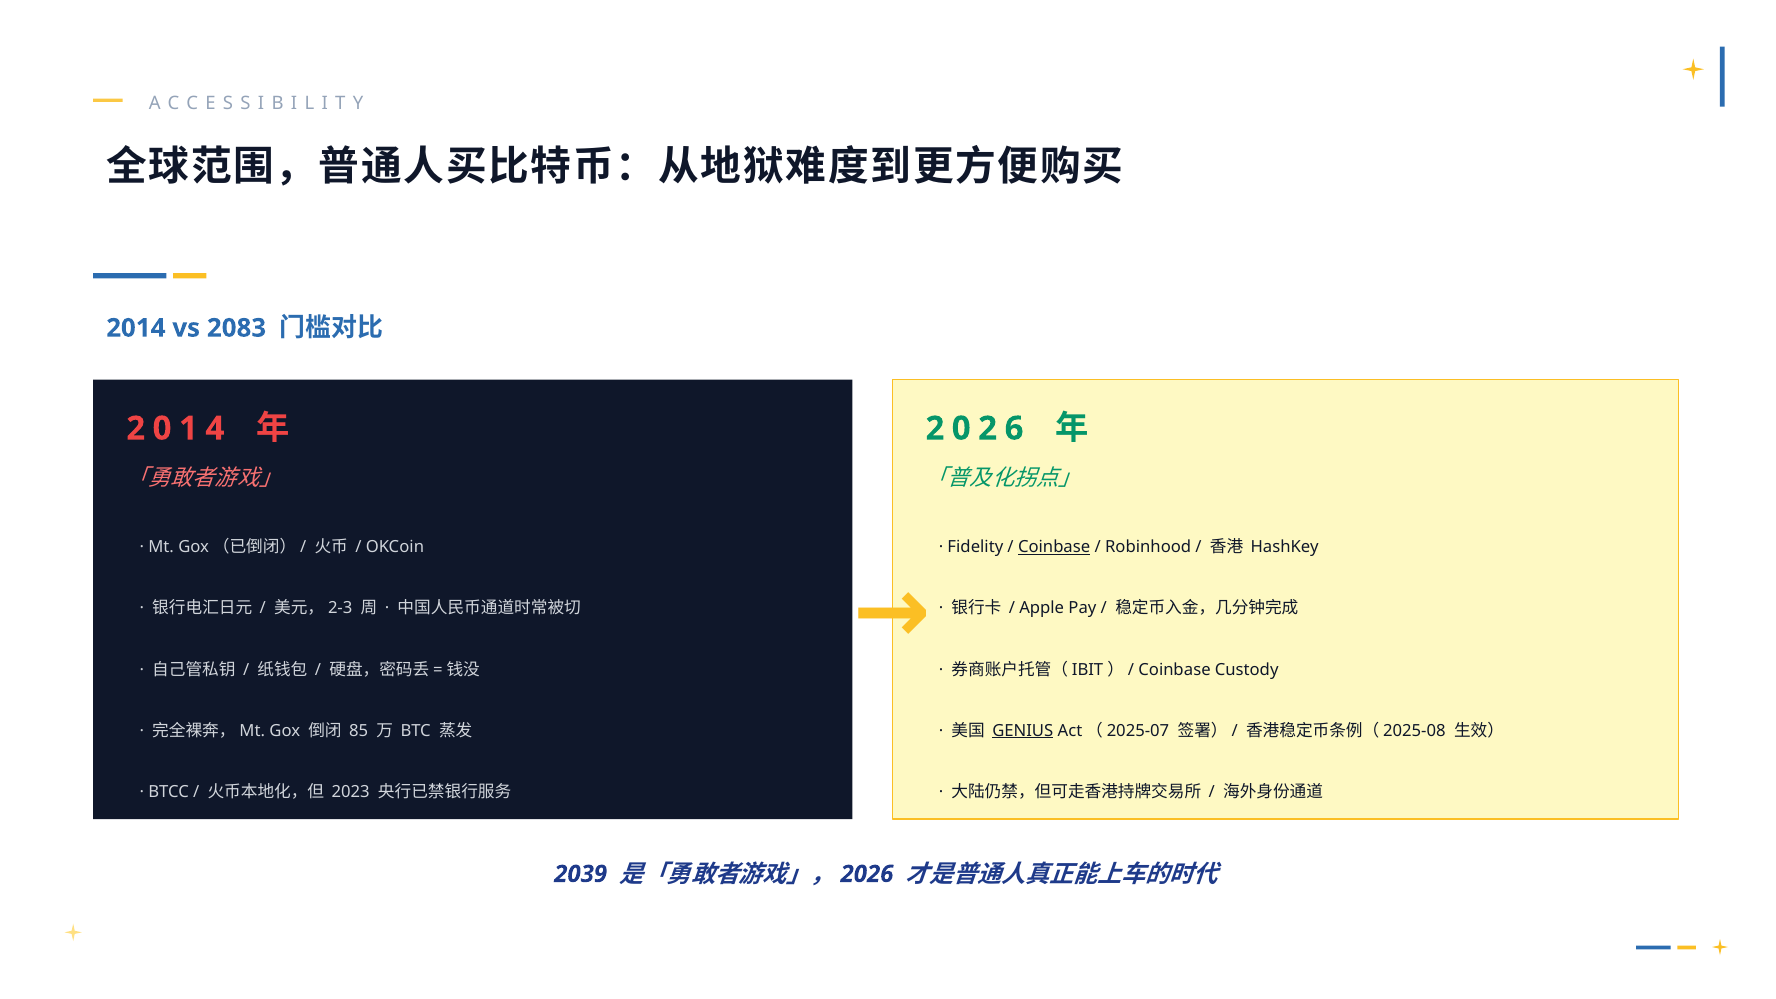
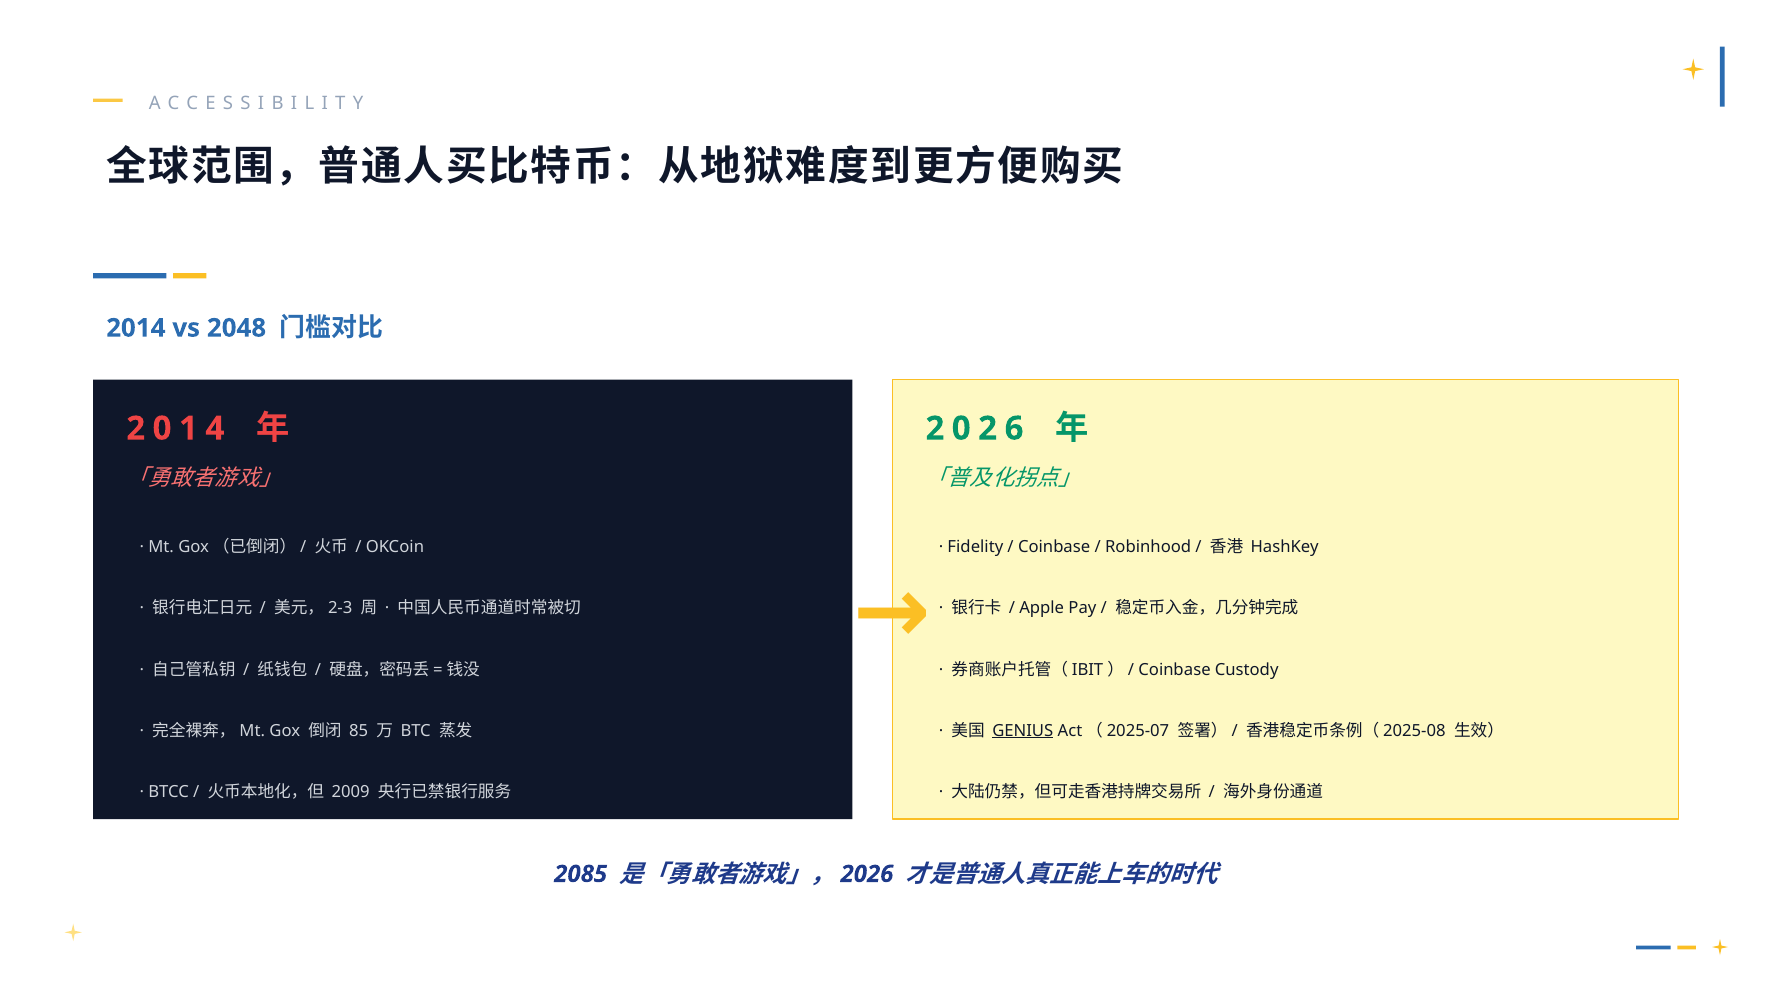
2083: 2083 -> 2048
Coinbase at (1054, 547) underline: present -> none
2023: 2023 -> 2009
2039: 2039 -> 2085
